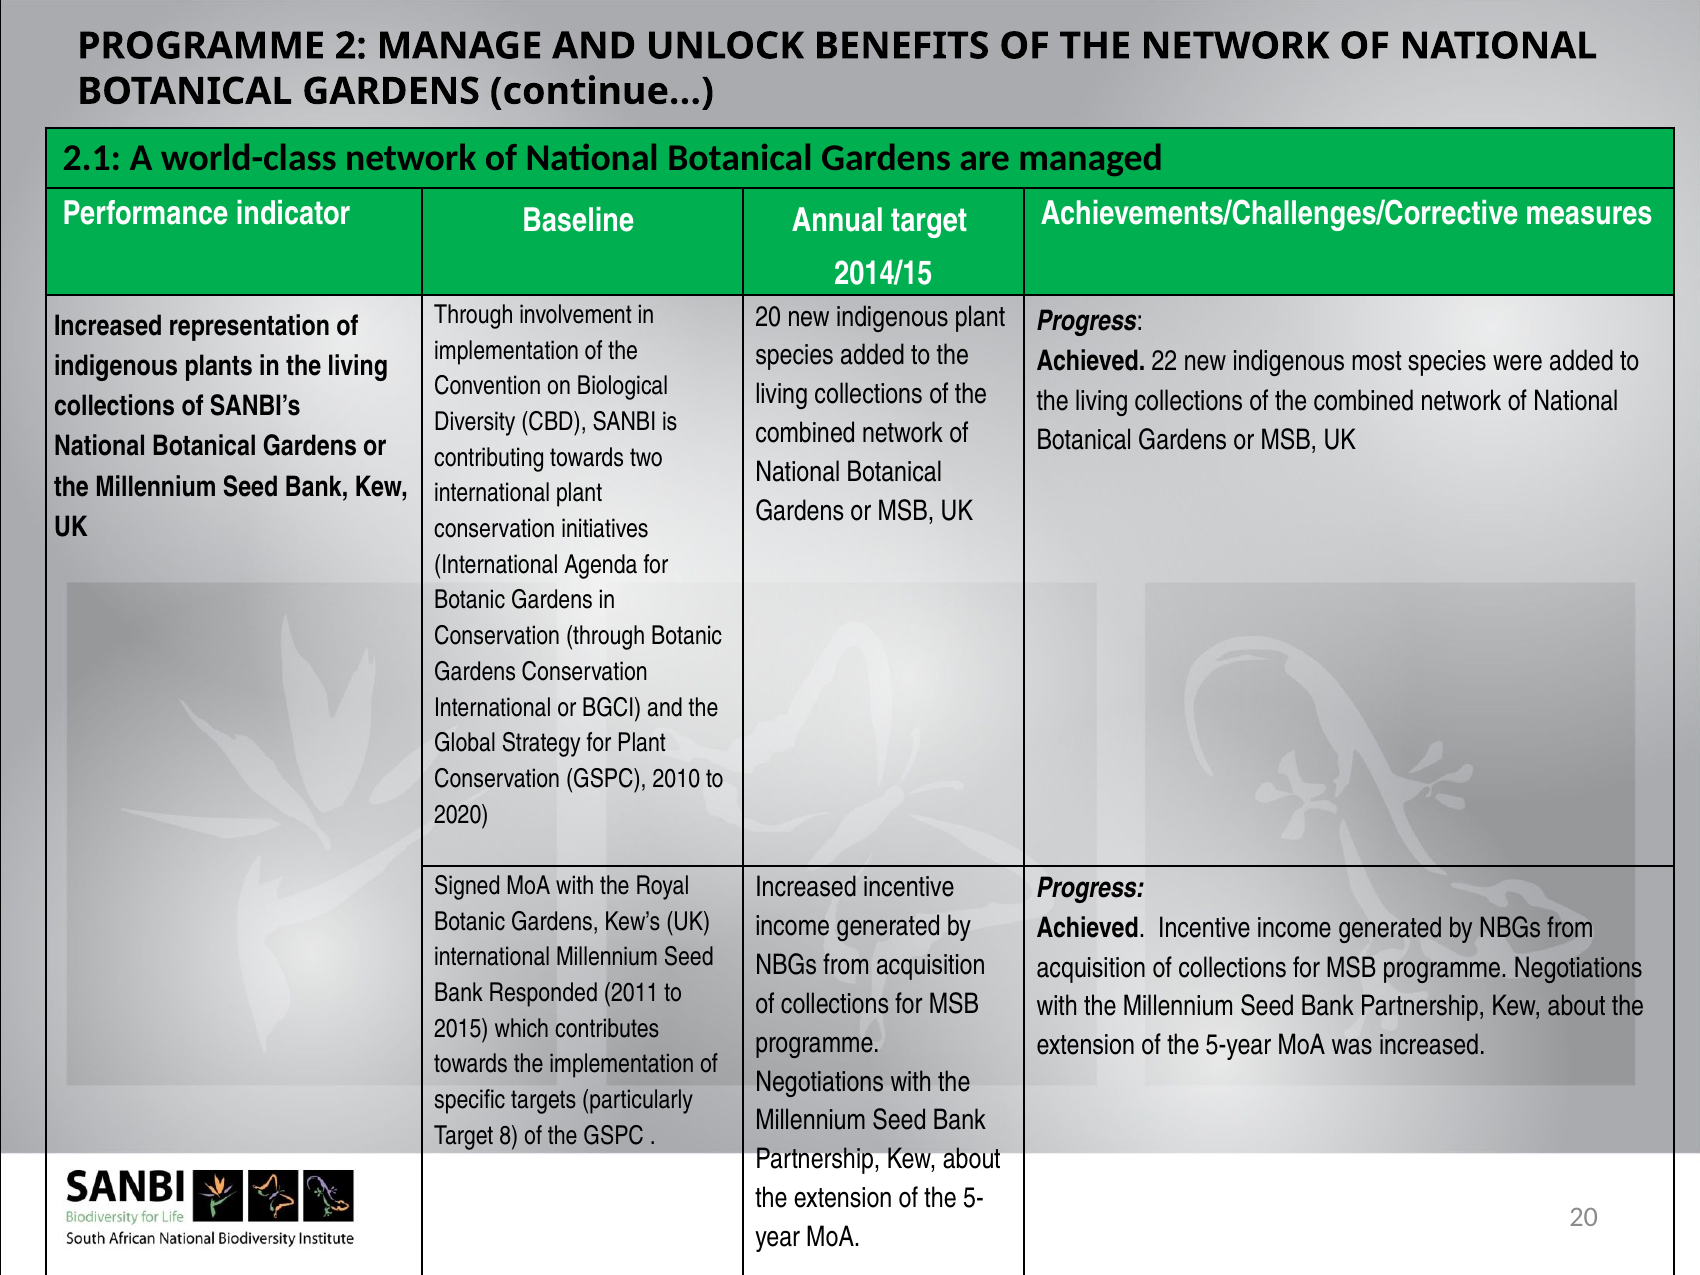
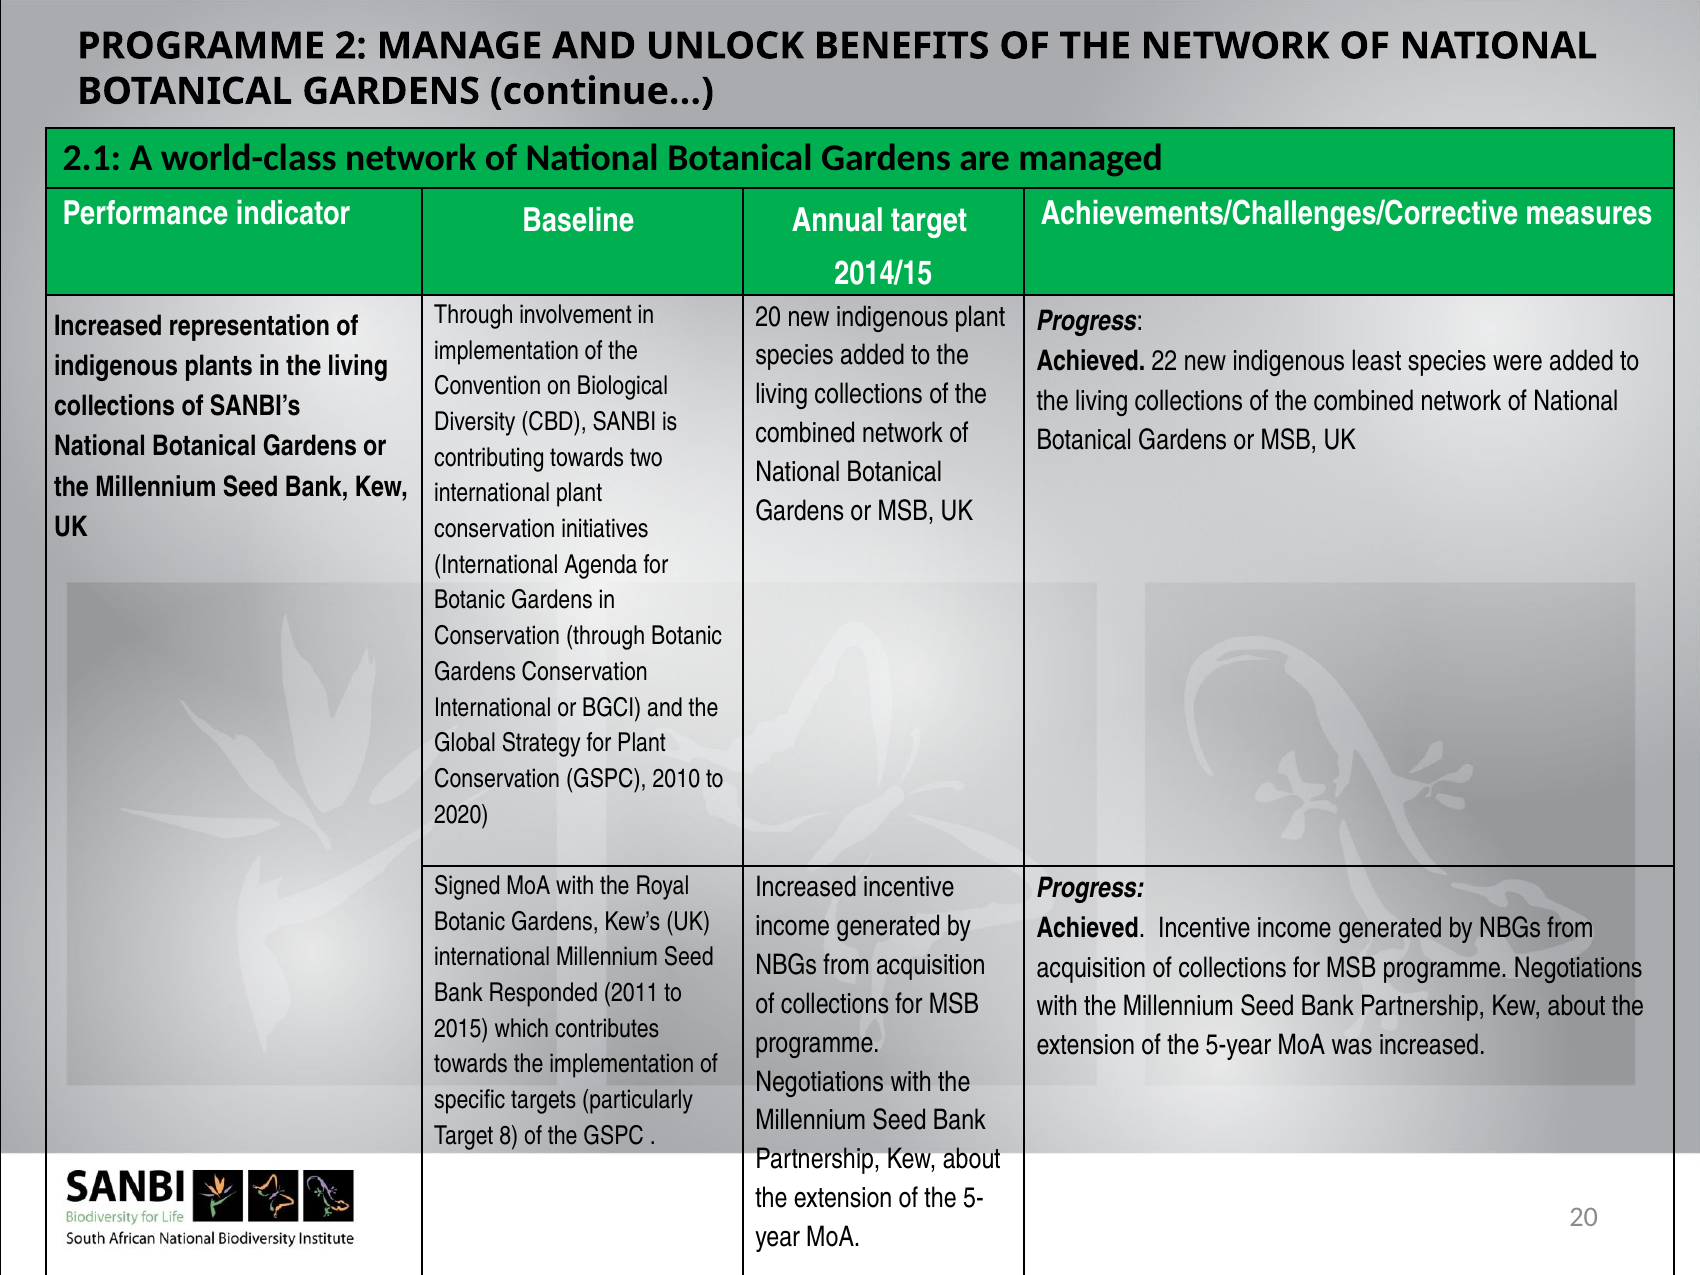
most: most -> least
